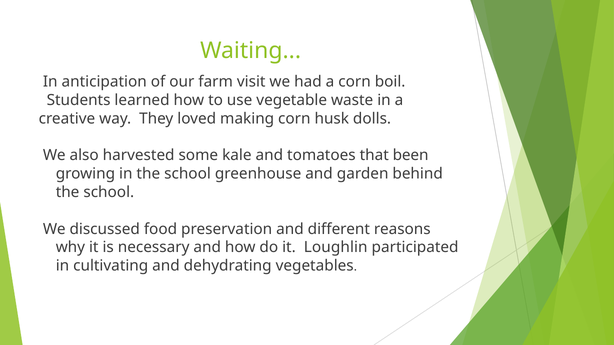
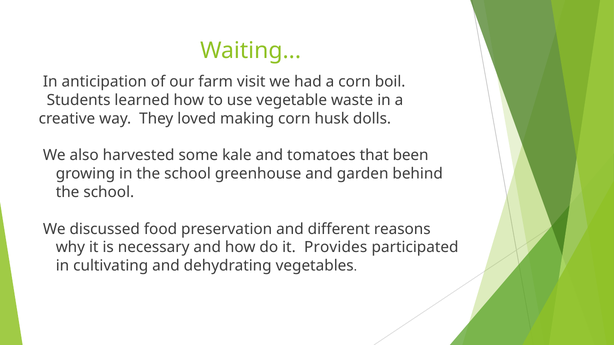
Loughlin: Loughlin -> Provides
